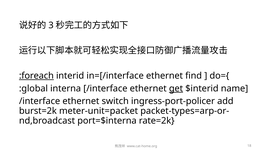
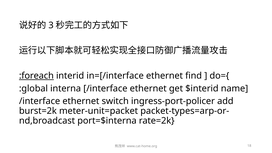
get underline: present -> none
